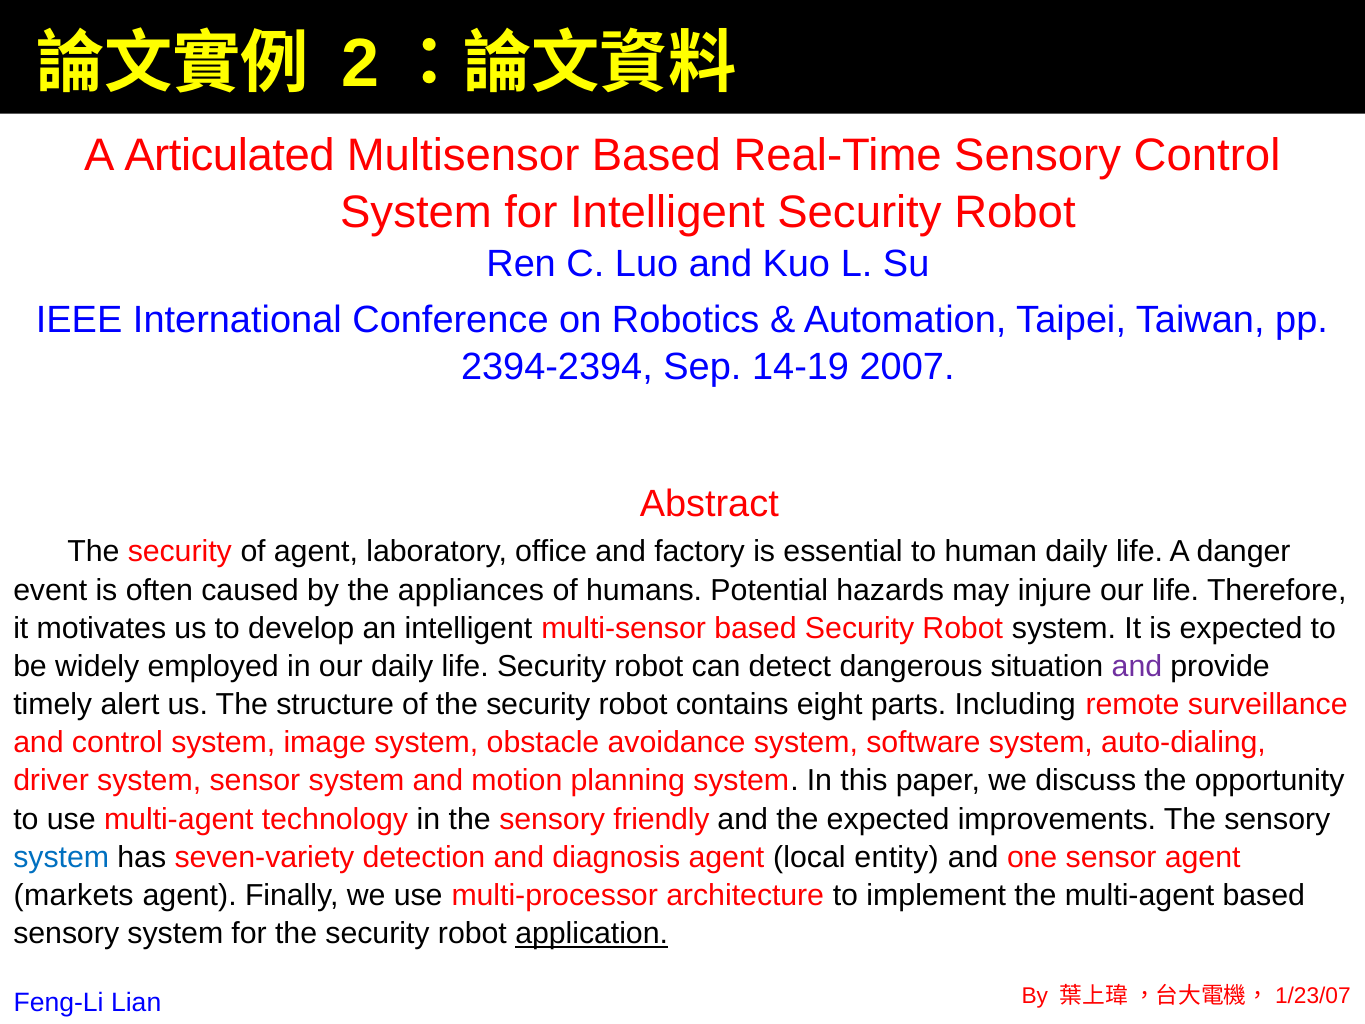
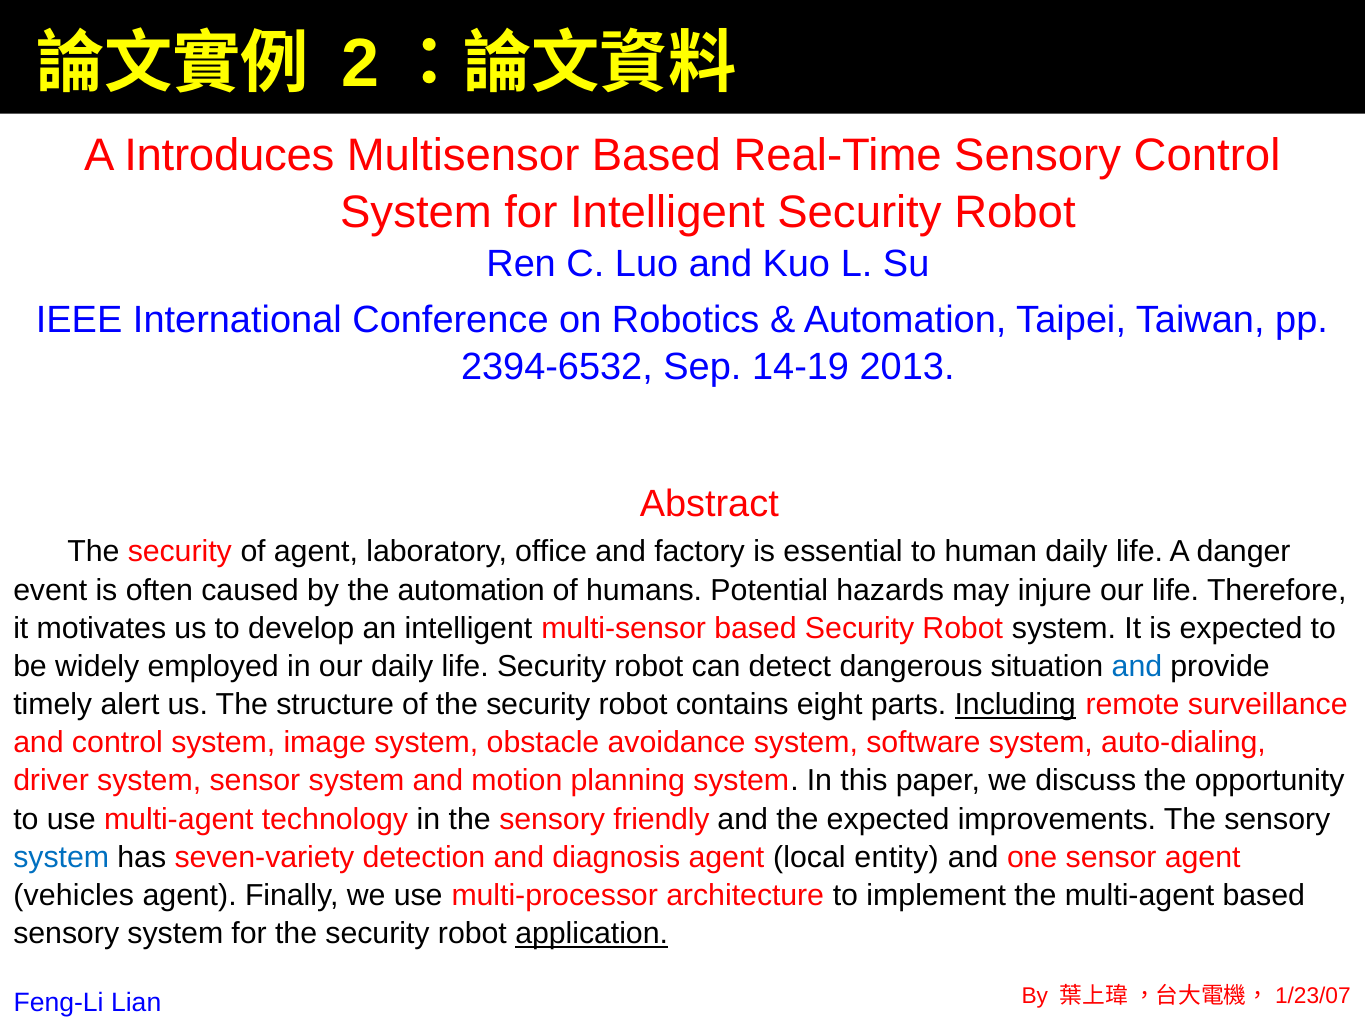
Articulated: Articulated -> Introduces
2394-2394: 2394-2394 -> 2394-6532
2007: 2007 -> 2013
the appliances: appliances -> automation
and at (1137, 666) colour: purple -> blue
Including underline: none -> present
markets: markets -> vehicles
